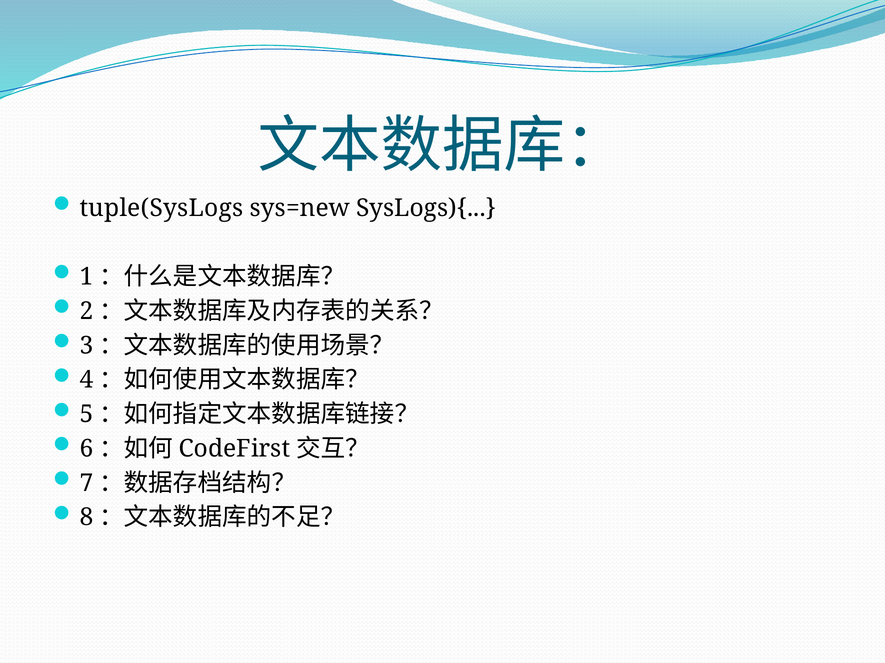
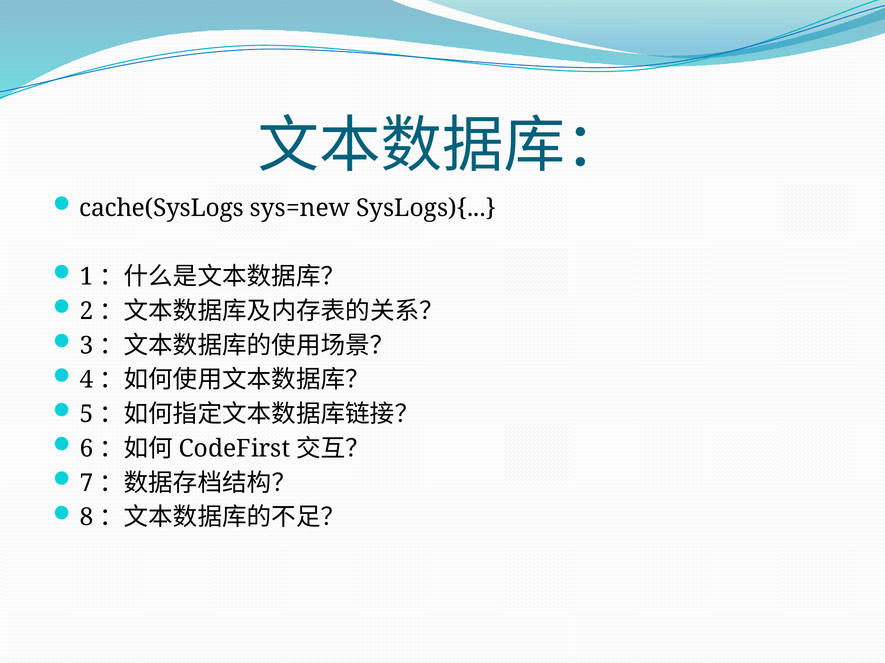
tuple(SysLogs: tuple(SysLogs -> cache(SysLogs
